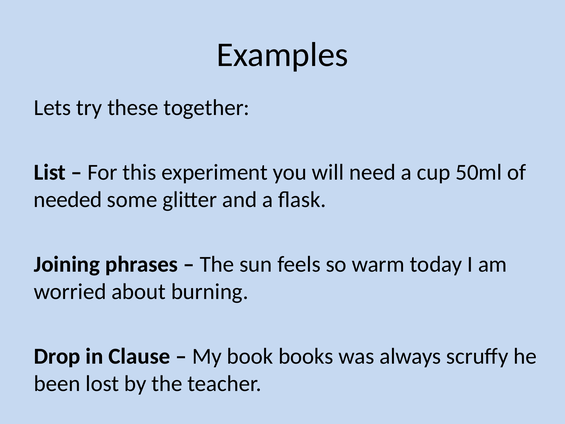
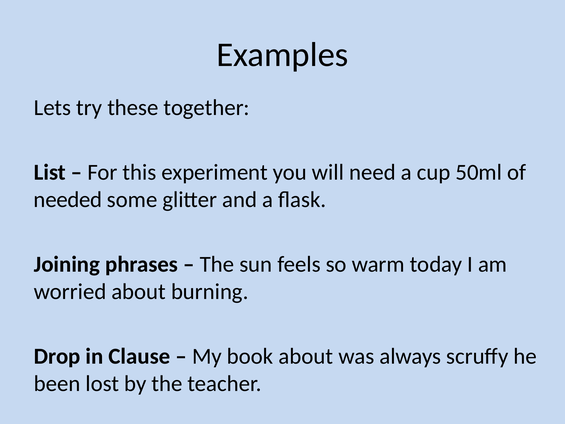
book books: books -> about
